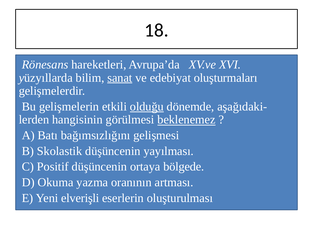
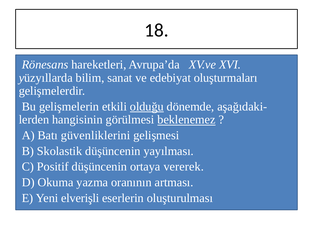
sanat underline: present -> none
bağımsızlığını: bağımsızlığını -> güvenliklerini
bölgede: bölgede -> vererek
